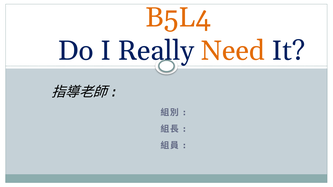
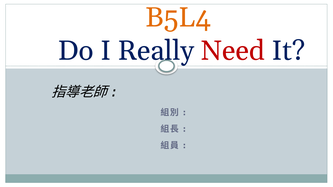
Need colour: orange -> red
